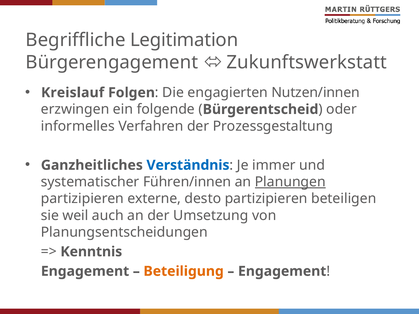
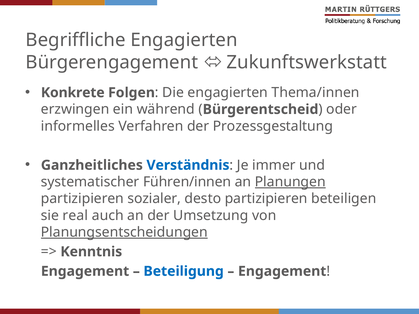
Begriffliche Legitimation: Legitimation -> Engagierten
Kreislauf: Kreislauf -> Konkrete
Nutzen/innen: Nutzen/innen -> Thema/innen
folgende: folgende -> während
externe: externe -> sozialer
weil: weil -> real
Planungsentscheidungen underline: none -> present
Beteiligung colour: orange -> blue
